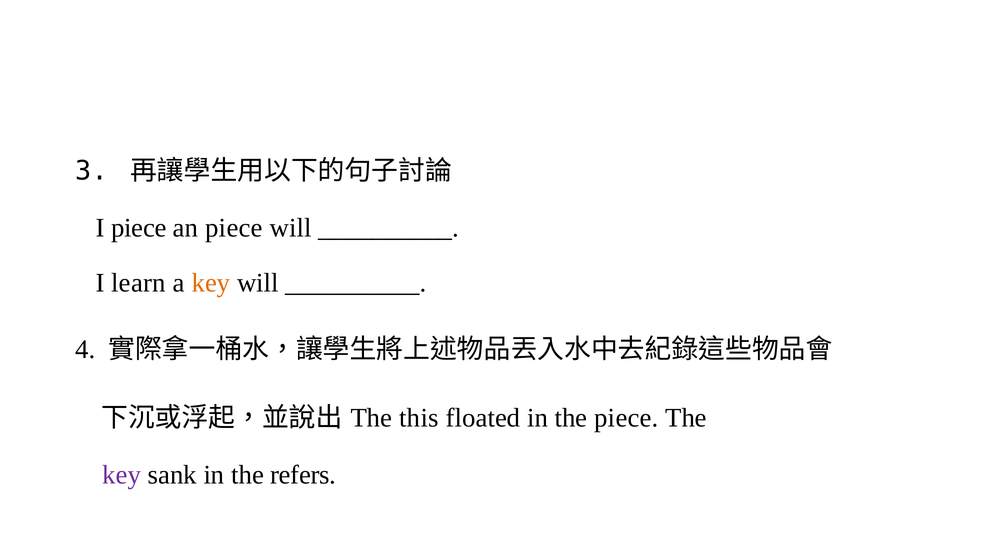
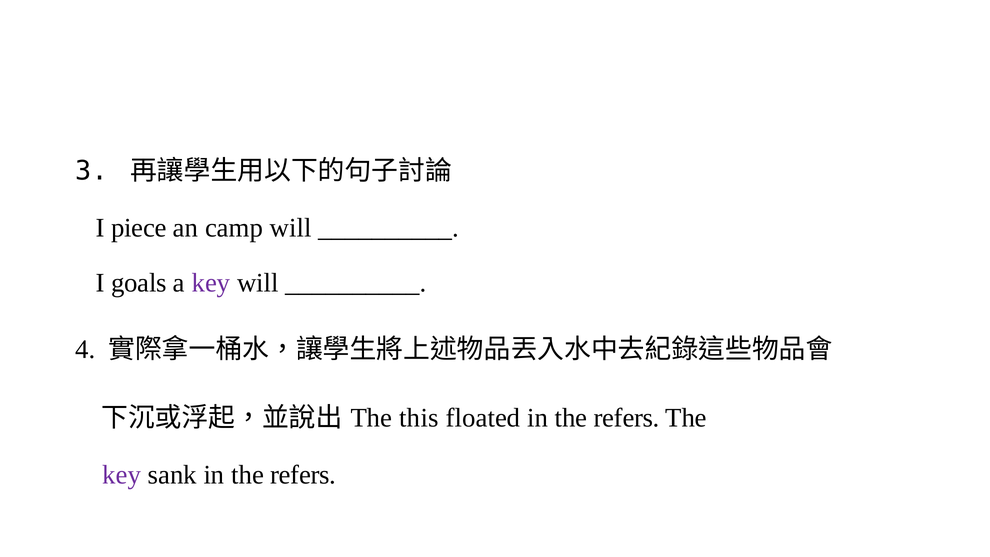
an piece: piece -> camp
learn: learn -> goals
key at (211, 283) colour: orange -> purple
floated in the piece: piece -> refers
